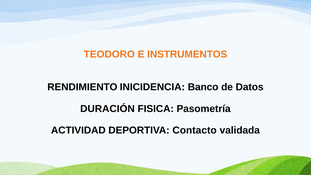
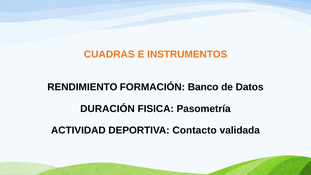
TEODORO: TEODORO -> CUADRAS
INICIDENCIA: INICIDENCIA -> FORMACIÓN
